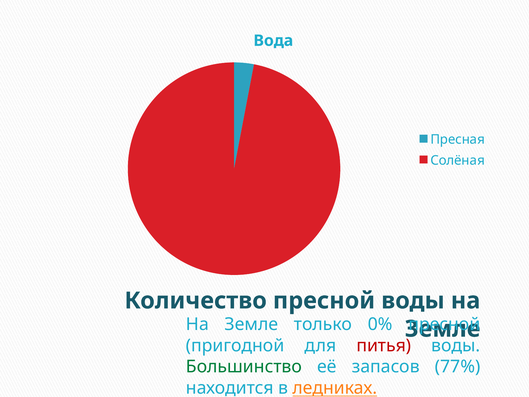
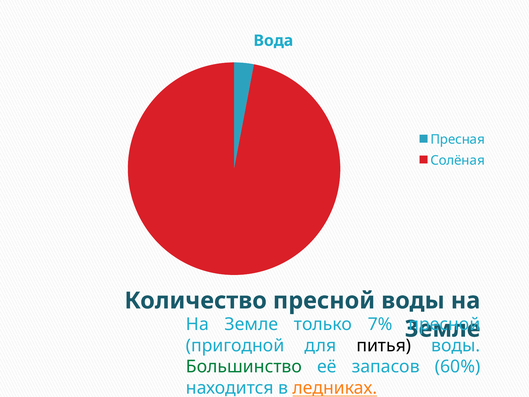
0%: 0% -> 7%
питья colour: red -> black
77%: 77% -> 60%
